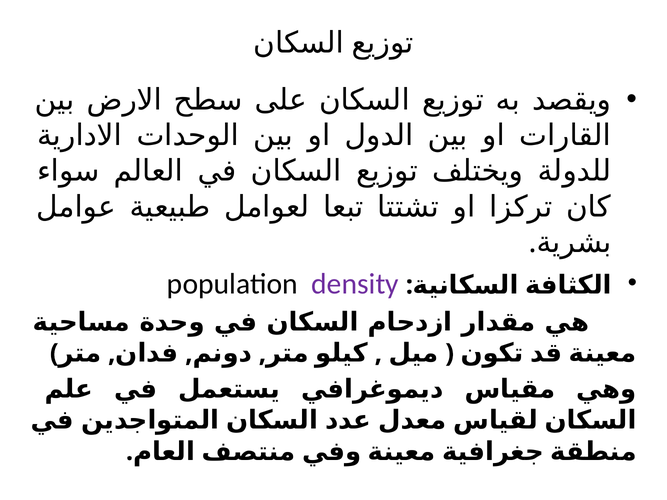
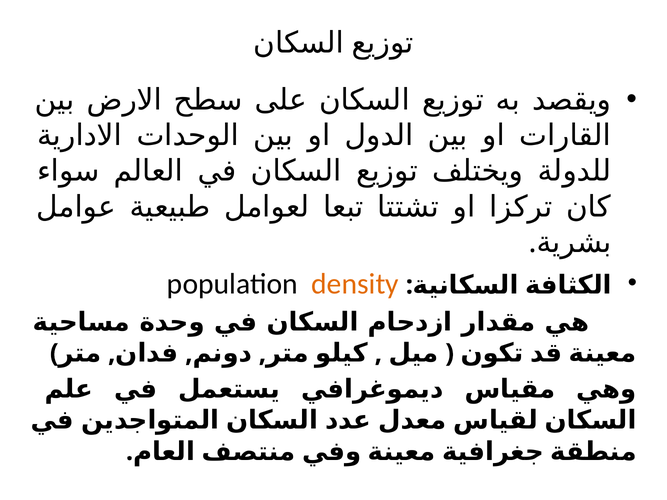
density colour: purple -> orange
